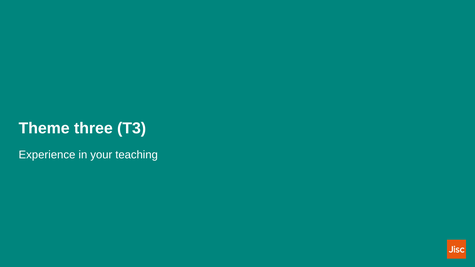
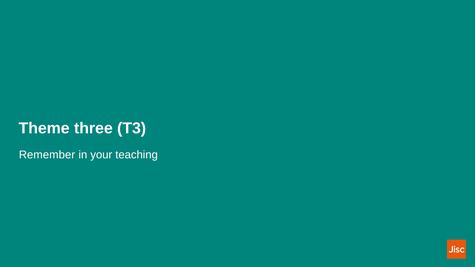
Experience: Experience -> Remember
